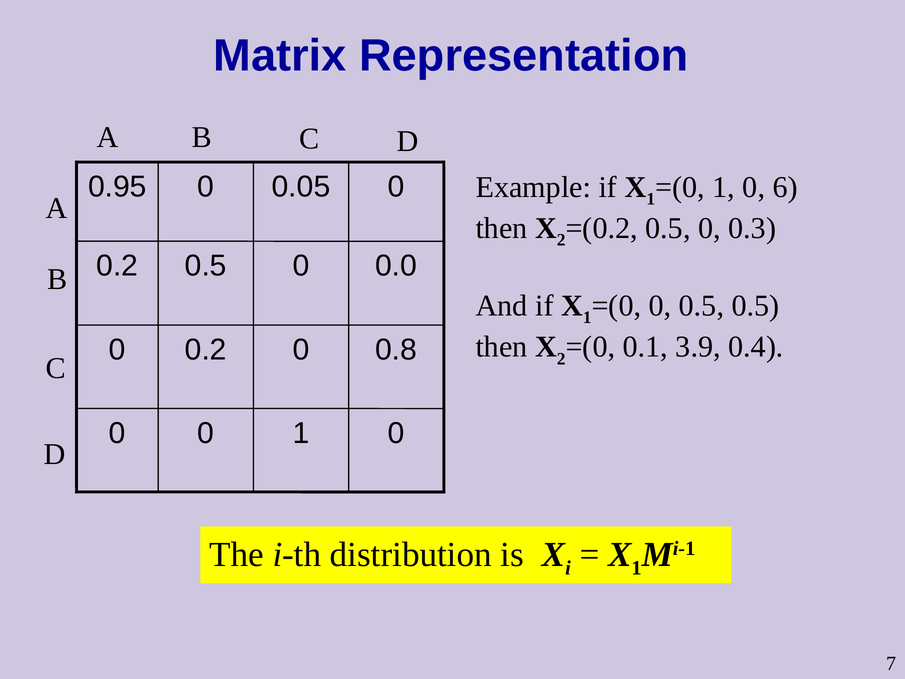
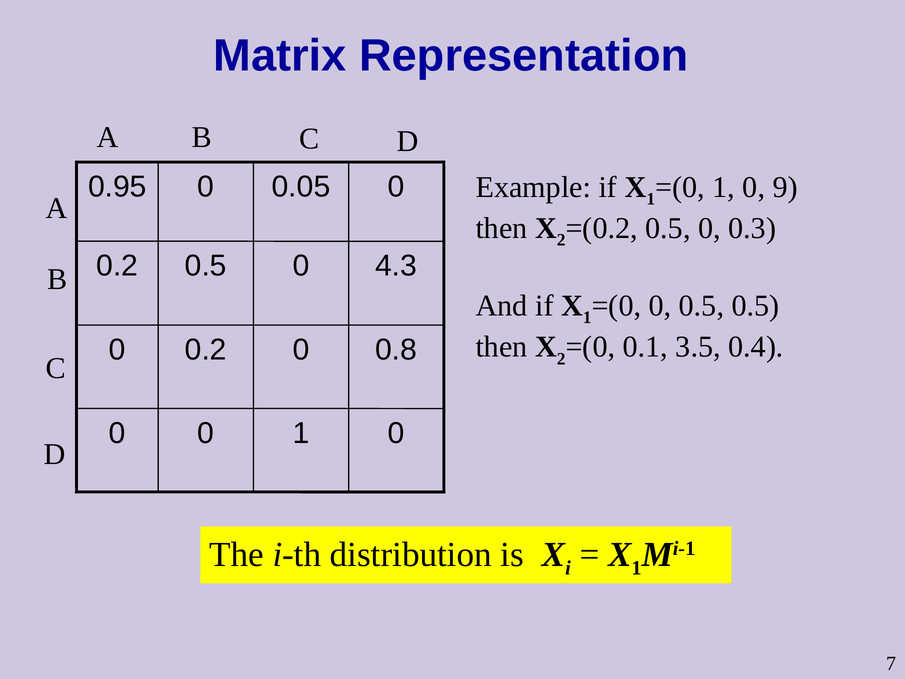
6: 6 -> 9
0.0: 0.0 -> 4.3
3.9: 3.9 -> 3.5
